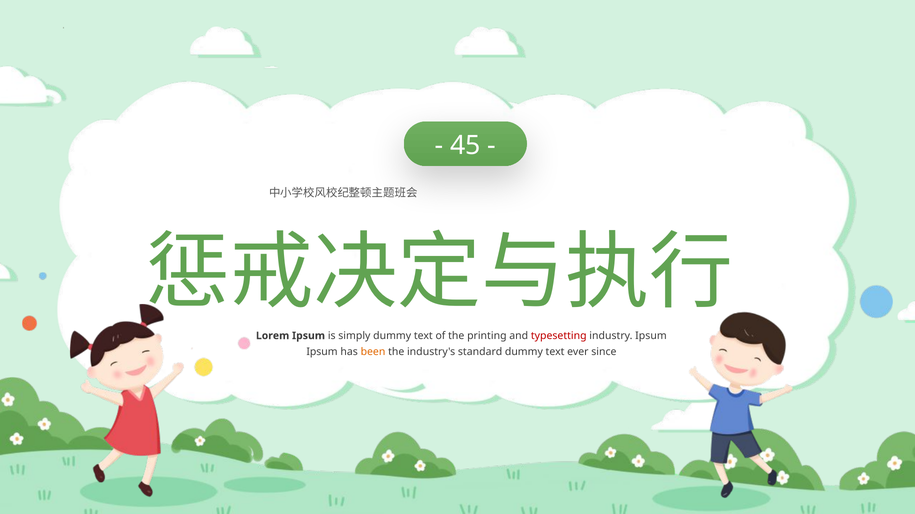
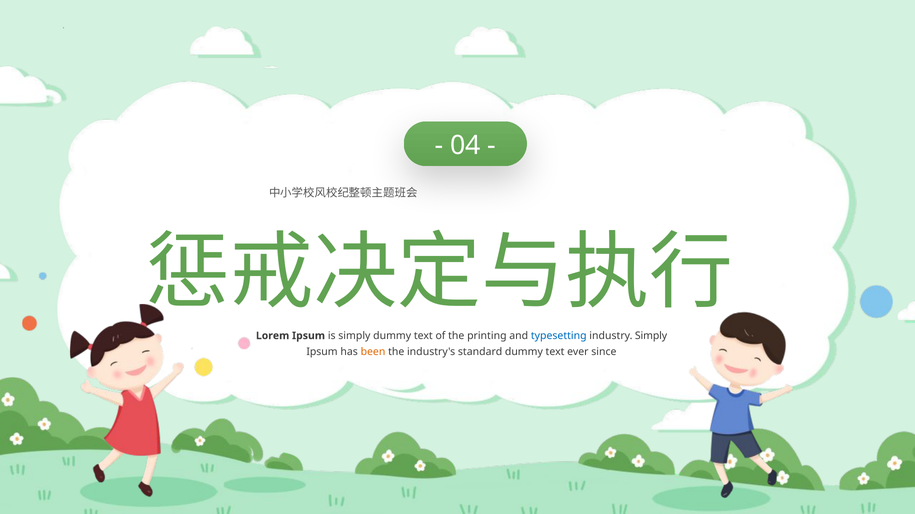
45: 45 -> 04
typesetting colour: red -> blue
industry Ipsum: Ipsum -> Simply
